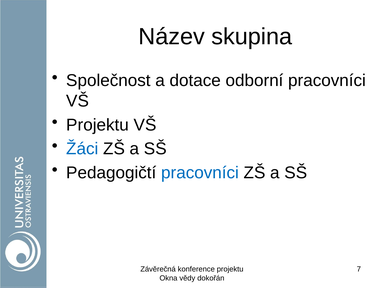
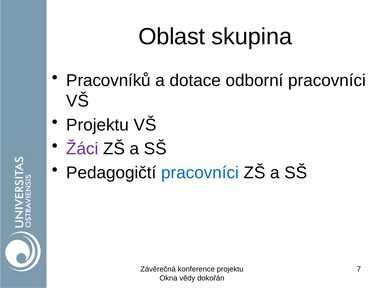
Název: Název -> Oblast
Společnost: Společnost -> Pracovníků
Žáci colour: blue -> purple
